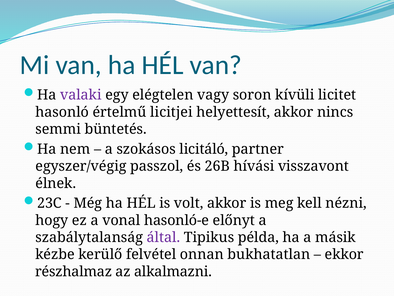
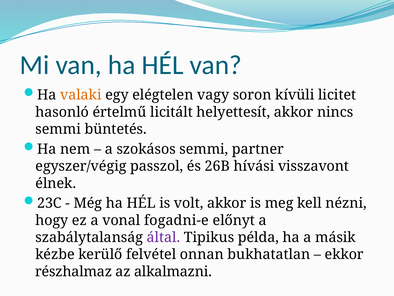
valaki colour: purple -> orange
licitjei: licitjei -> licitált
szokásos licitáló: licitáló -> semmi
hasonló-e: hasonló-e -> fogadni-e
